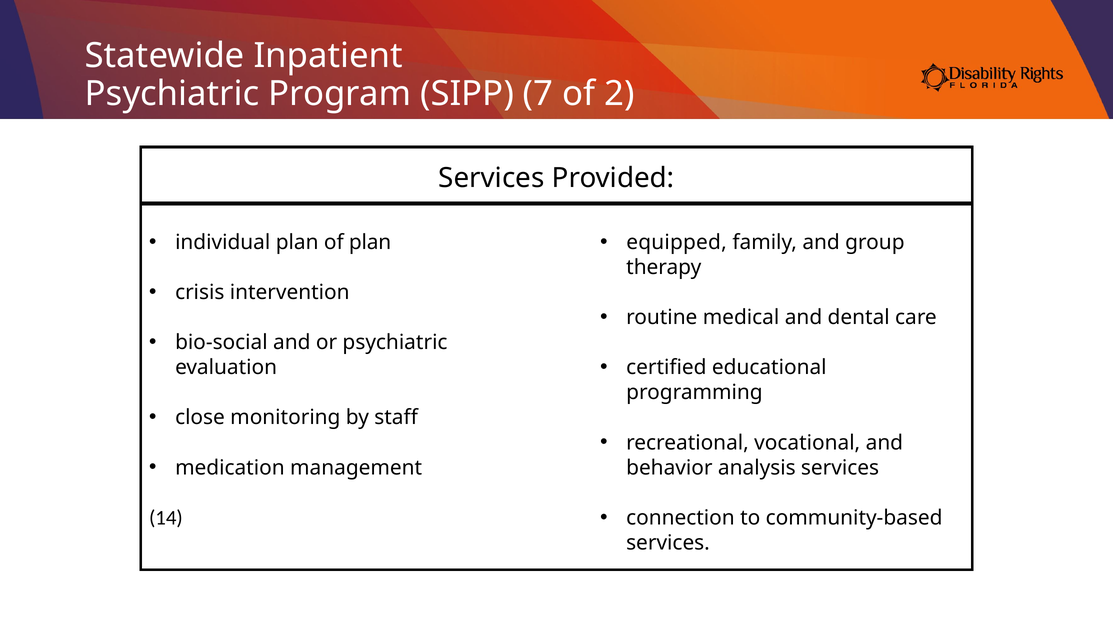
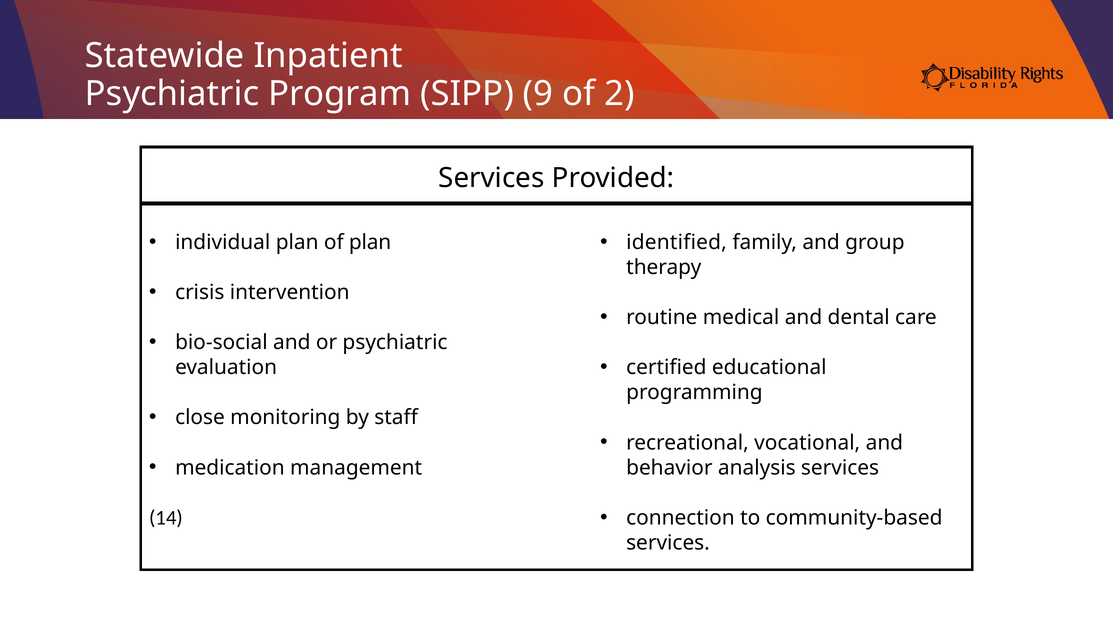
7: 7 -> 9
equipped: equipped -> identified
